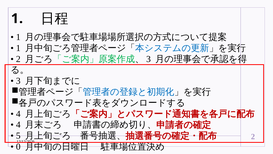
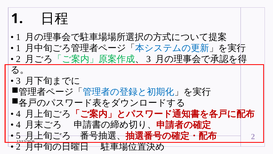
0 at (18, 146): 0 -> 2
